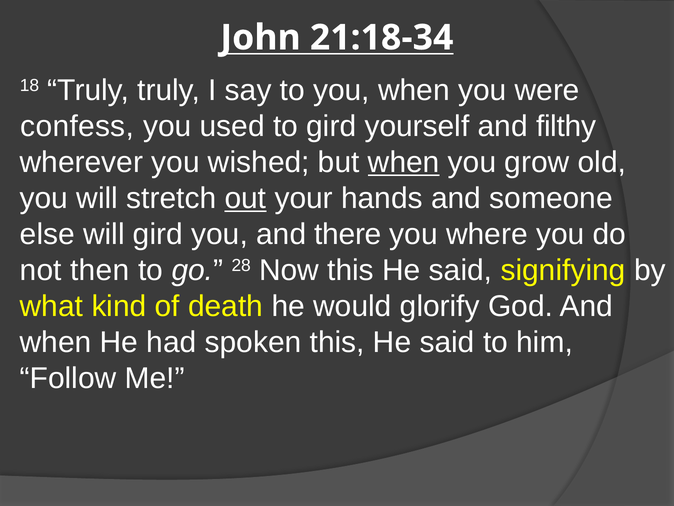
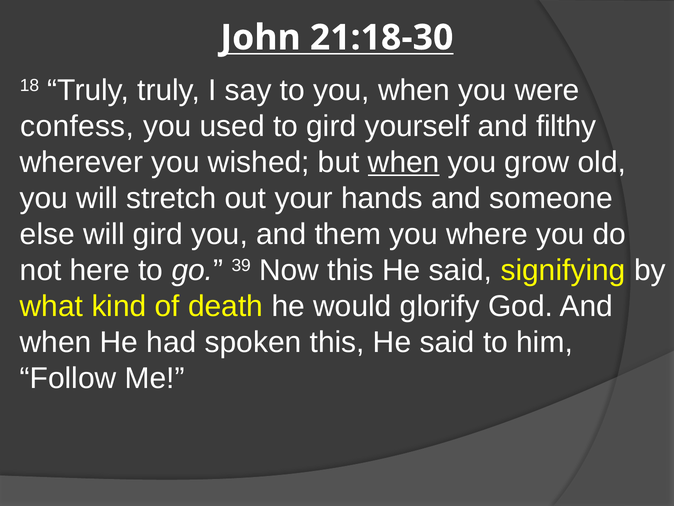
21:18-34: 21:18-34 -> 21:18-30
out underline: present -> none
there: there -> them
then: then -> here
28: 28 -> 39
